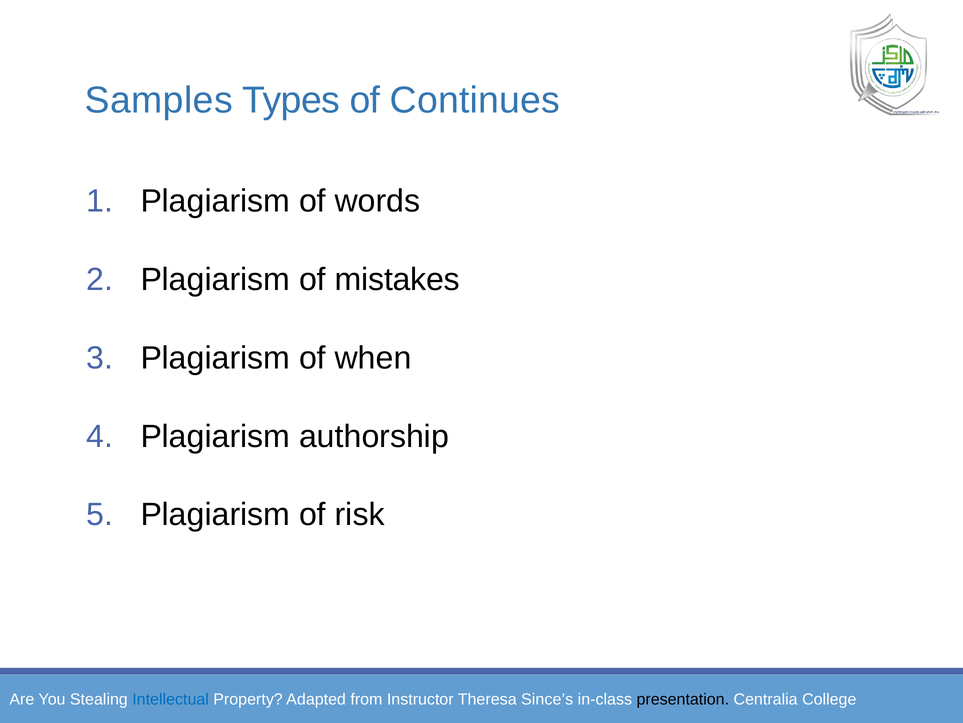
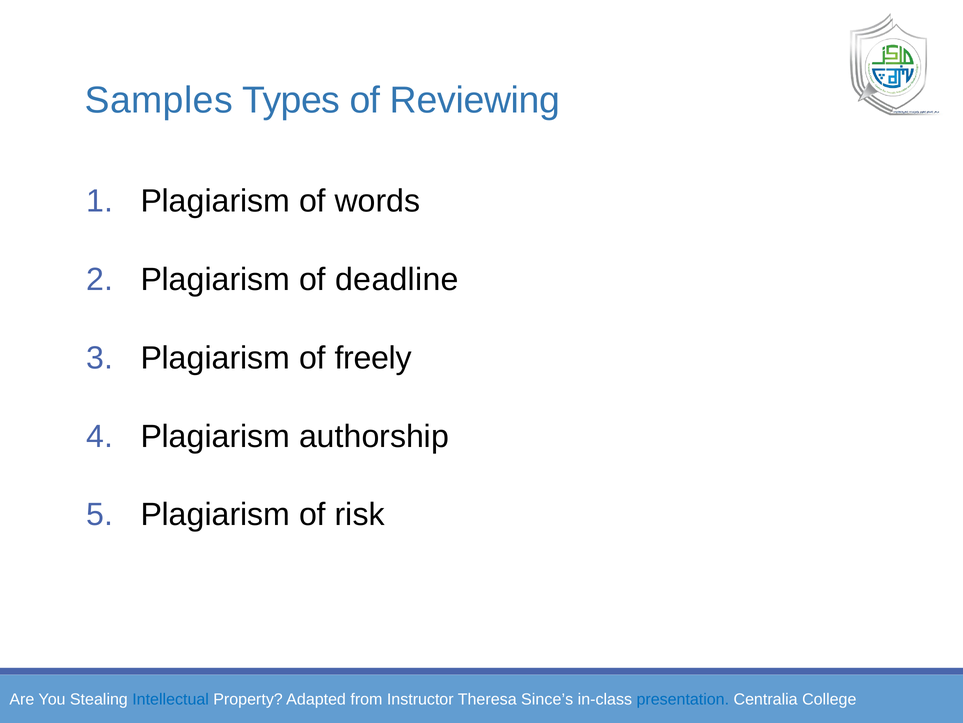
Continues: Continues -> Reviewing
mistakes: mistakes -> deadline
when: when -> freely
presentation colour: black -> blue
